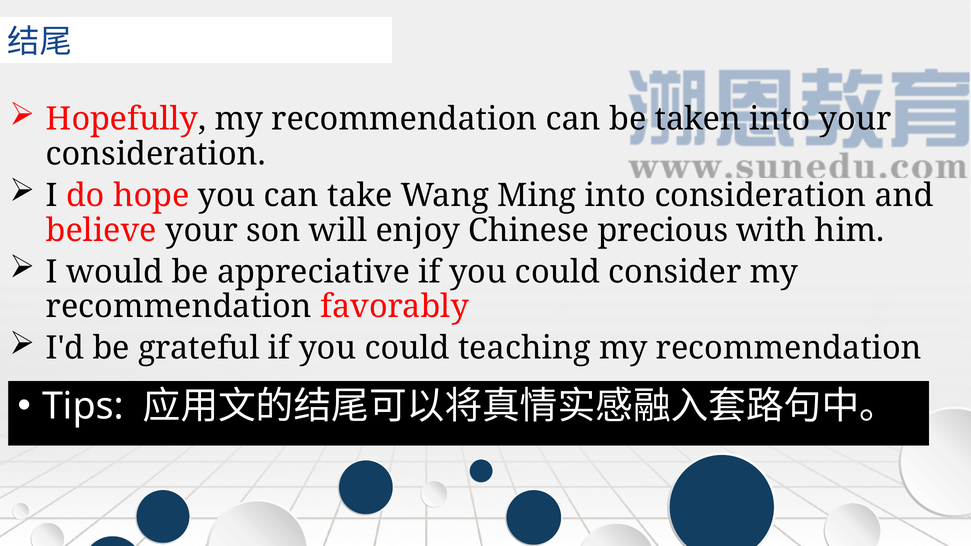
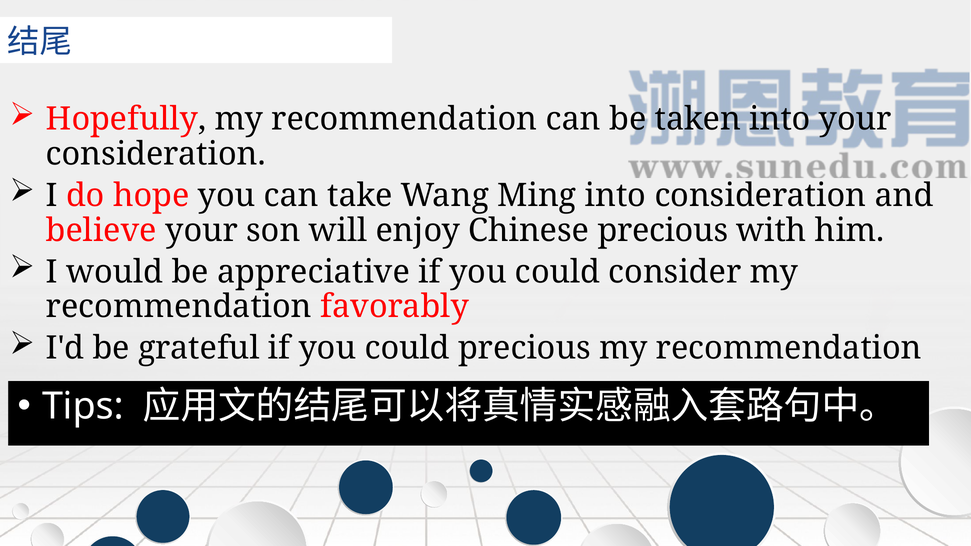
could teaching: teaching -> precious
